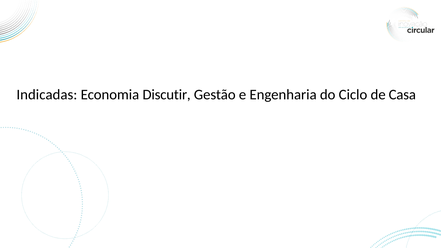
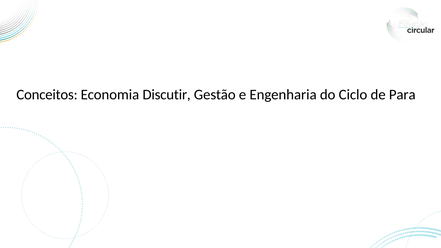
Indicadas: Indicadas -> Conceitos
Casa: Casa -> Para
